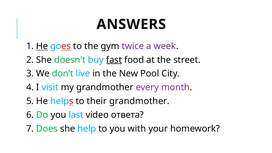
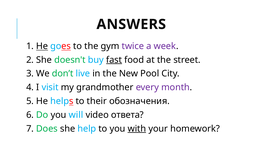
their grandmother: grandmother -> обозначения
last: last -> will
with underline: none -> present
